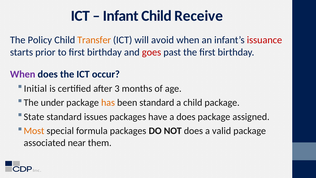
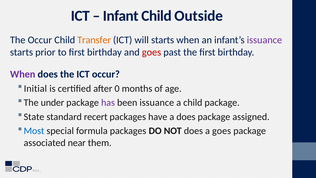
Receive: Receive -> Outside
The Policy: Policy -> Occur
will avoid: avoid -> starts
issuance at (264, 40) colour: red -> purple
3: 3 -> 0
has colour: orange -> purple
been standard: standard -> issuance
issues: issues -> recert
Most colour: orange -> blue
a valid: valid -> goes
